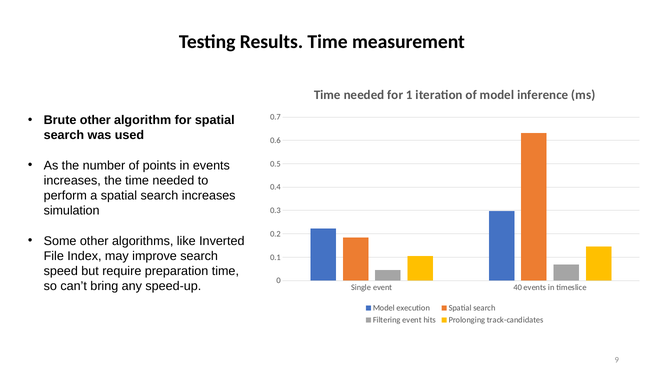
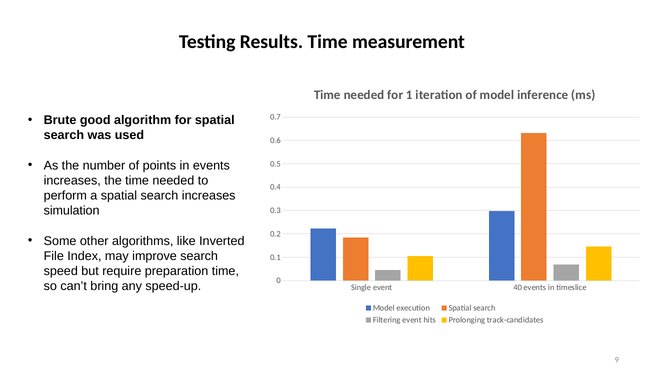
Brute other: other -> good
